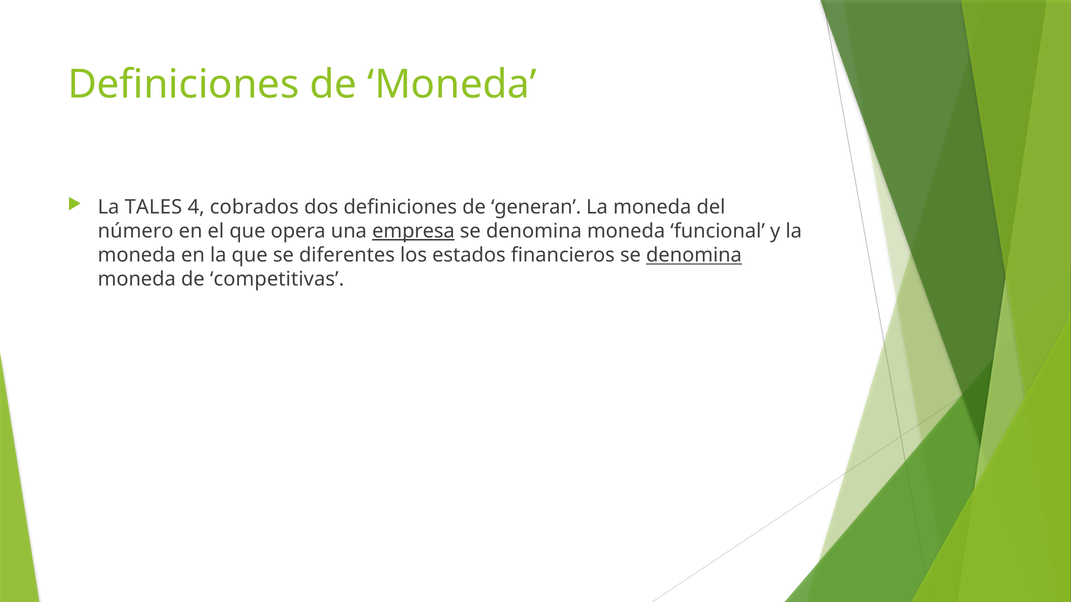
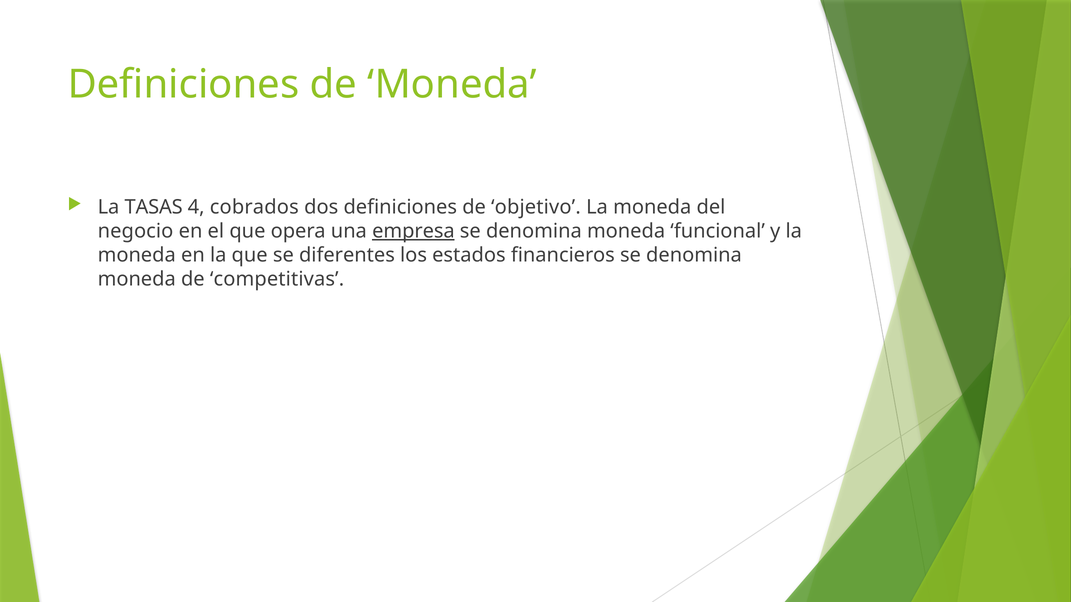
TALES: TALES -> TASAS
generan: generan -> objetivo
número: número -> negocio
denomina at (694, 255) underline: present -> none
